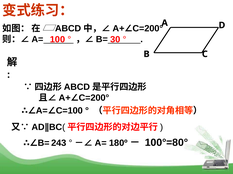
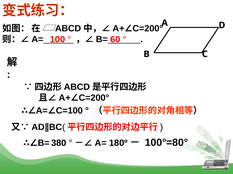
30: 30 -> 60
243: 243 -> 380
